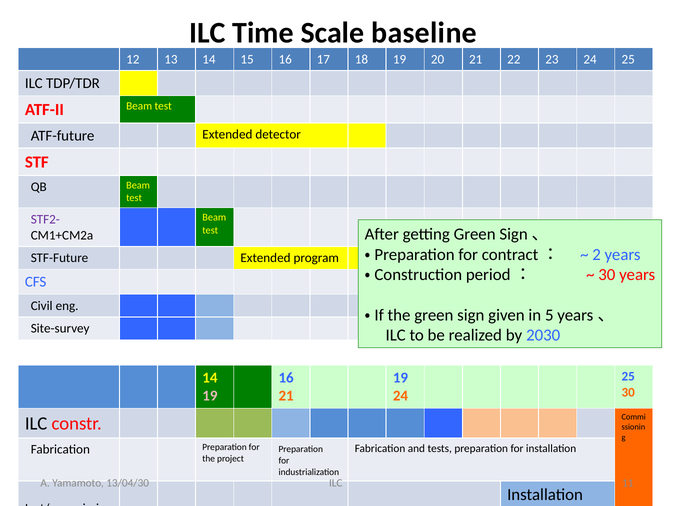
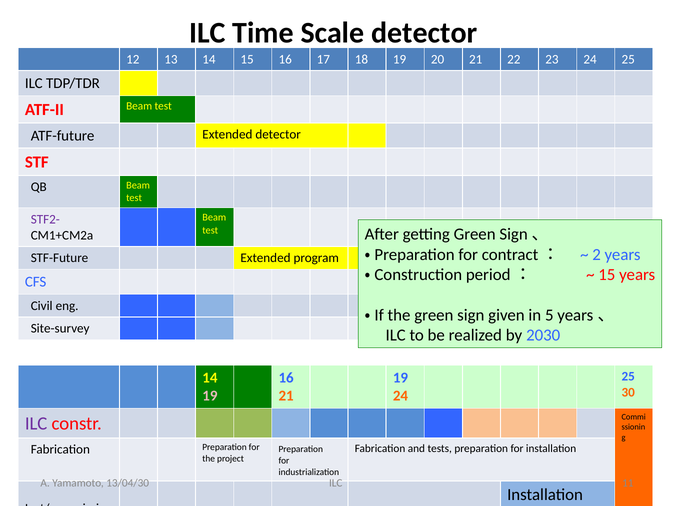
Scale baseline: baseline -> detector
30 at (607, 274): 30 -> 15
ILC at (36, 423) colour: black -> purple
